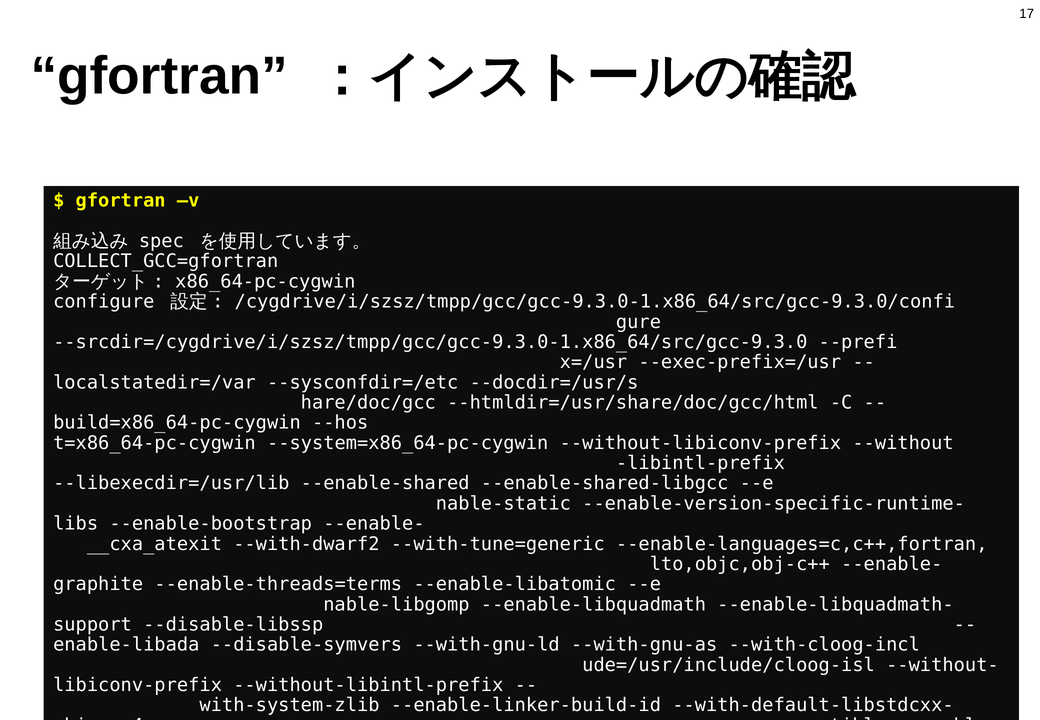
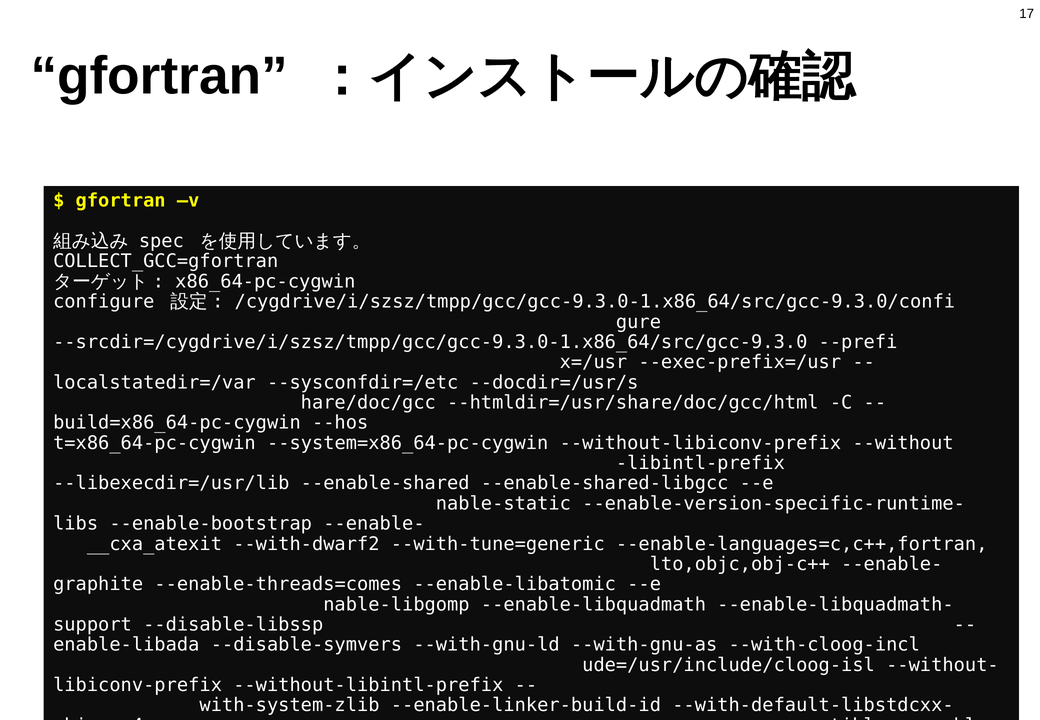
--enable-threads=terms: --enable-threads=terms -> --enable-threads=comes
